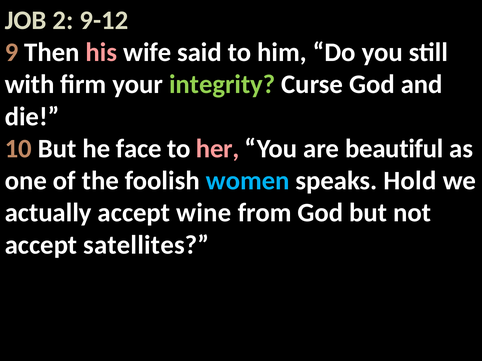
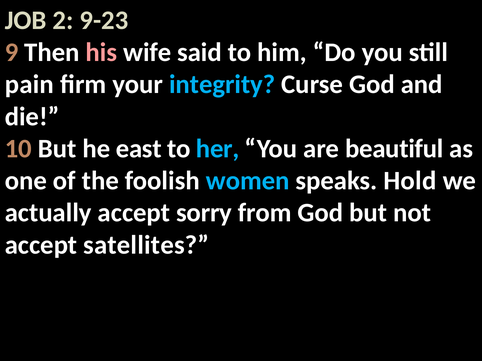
9-12: 9-12 -> 9-23
with: with -> pain
integrity colour: light green -> light blue
face: face -> east
her colour: pink -> light blue
wine: wine -> sorry
